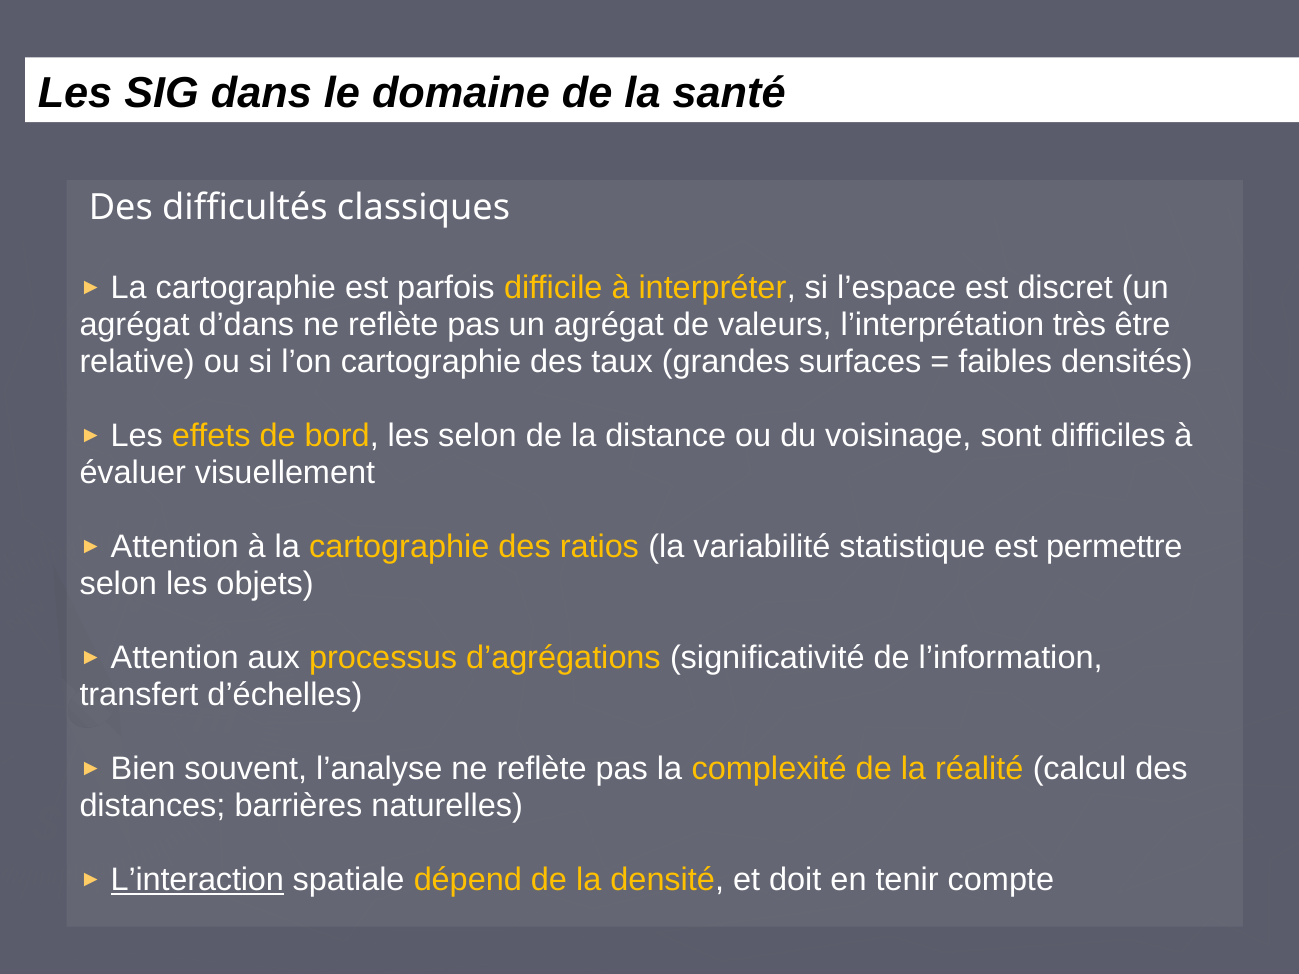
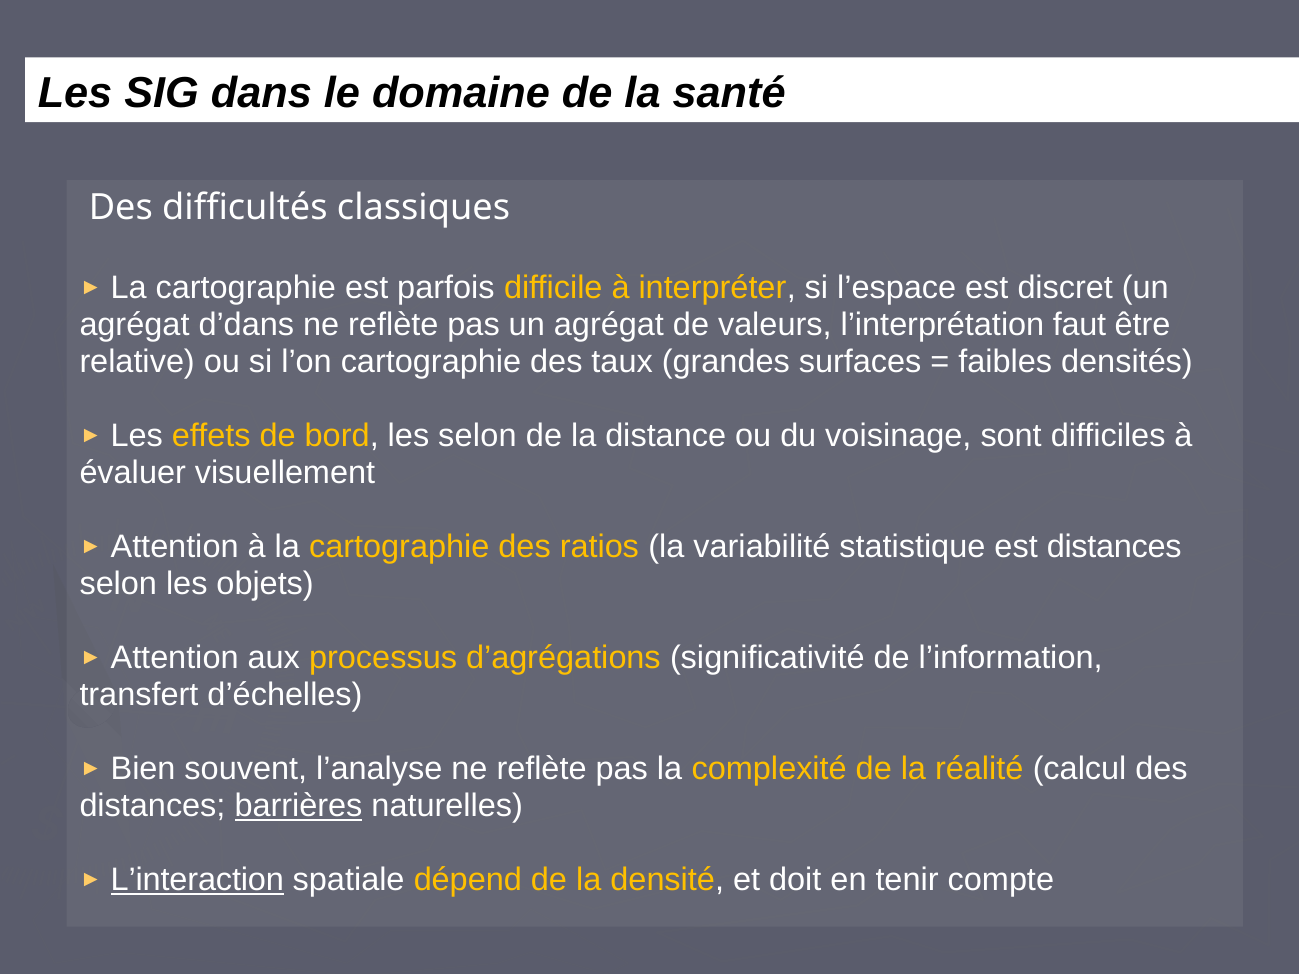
très: très -> faut
est permettre: permettre -> distances
barrières underline: none -> present
